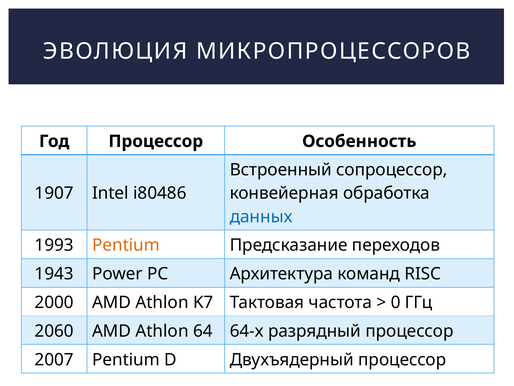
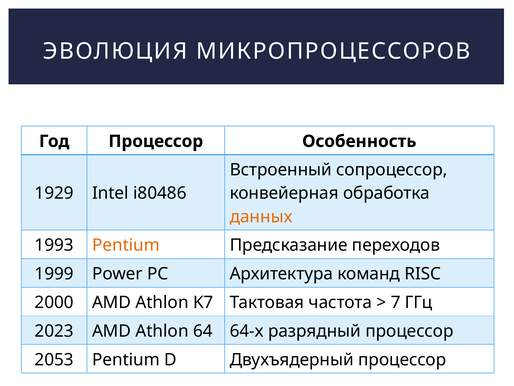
1907: 1907 -> 1929
данных colour: blue -> orange
1943: 1943 -> 1999
0: 0 -> 7
2060: 2060 -> 2023
2007: 2007 -> 2053
